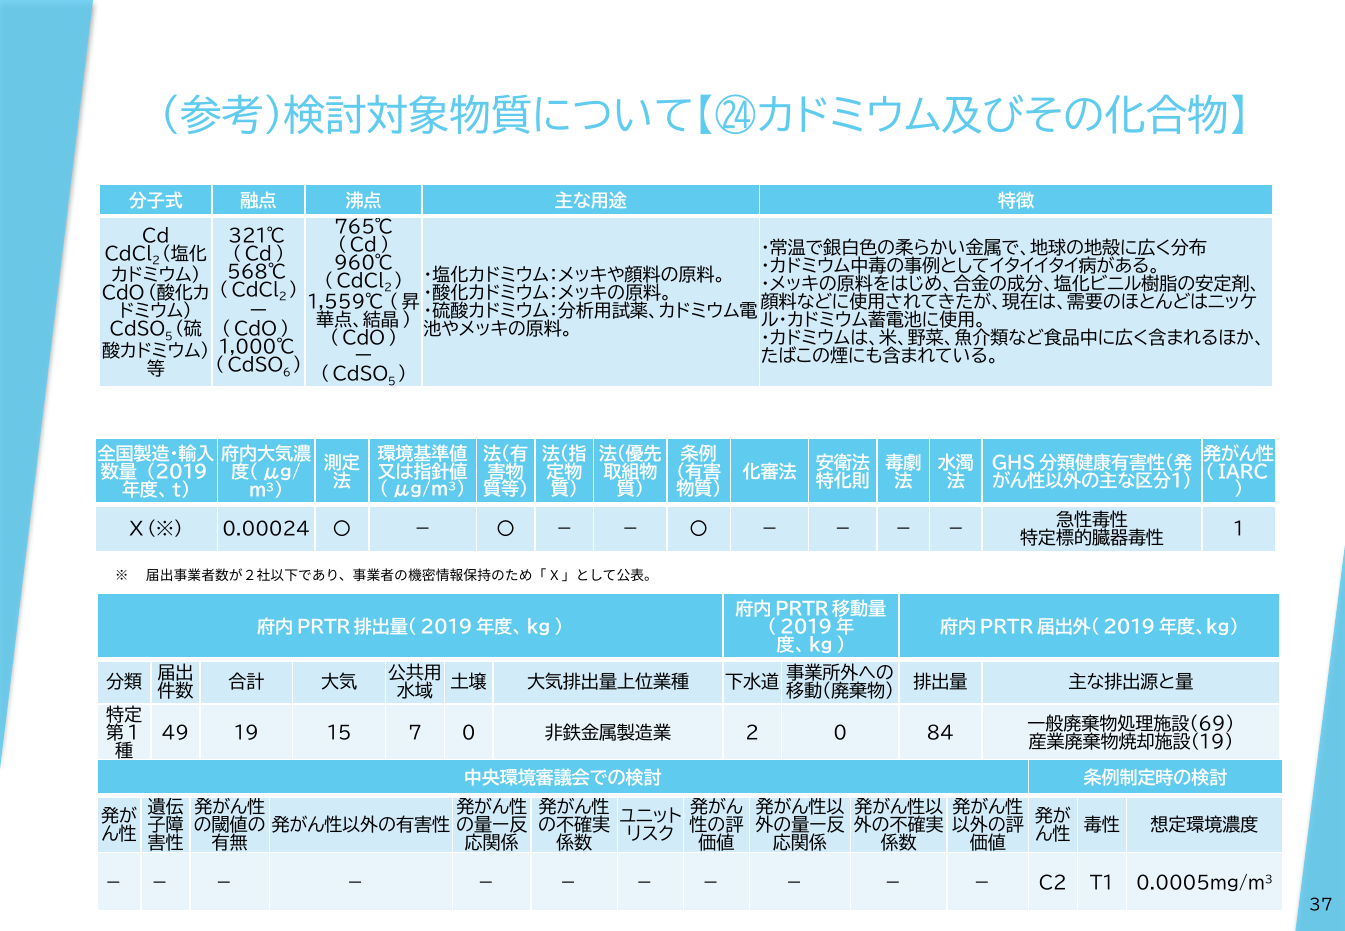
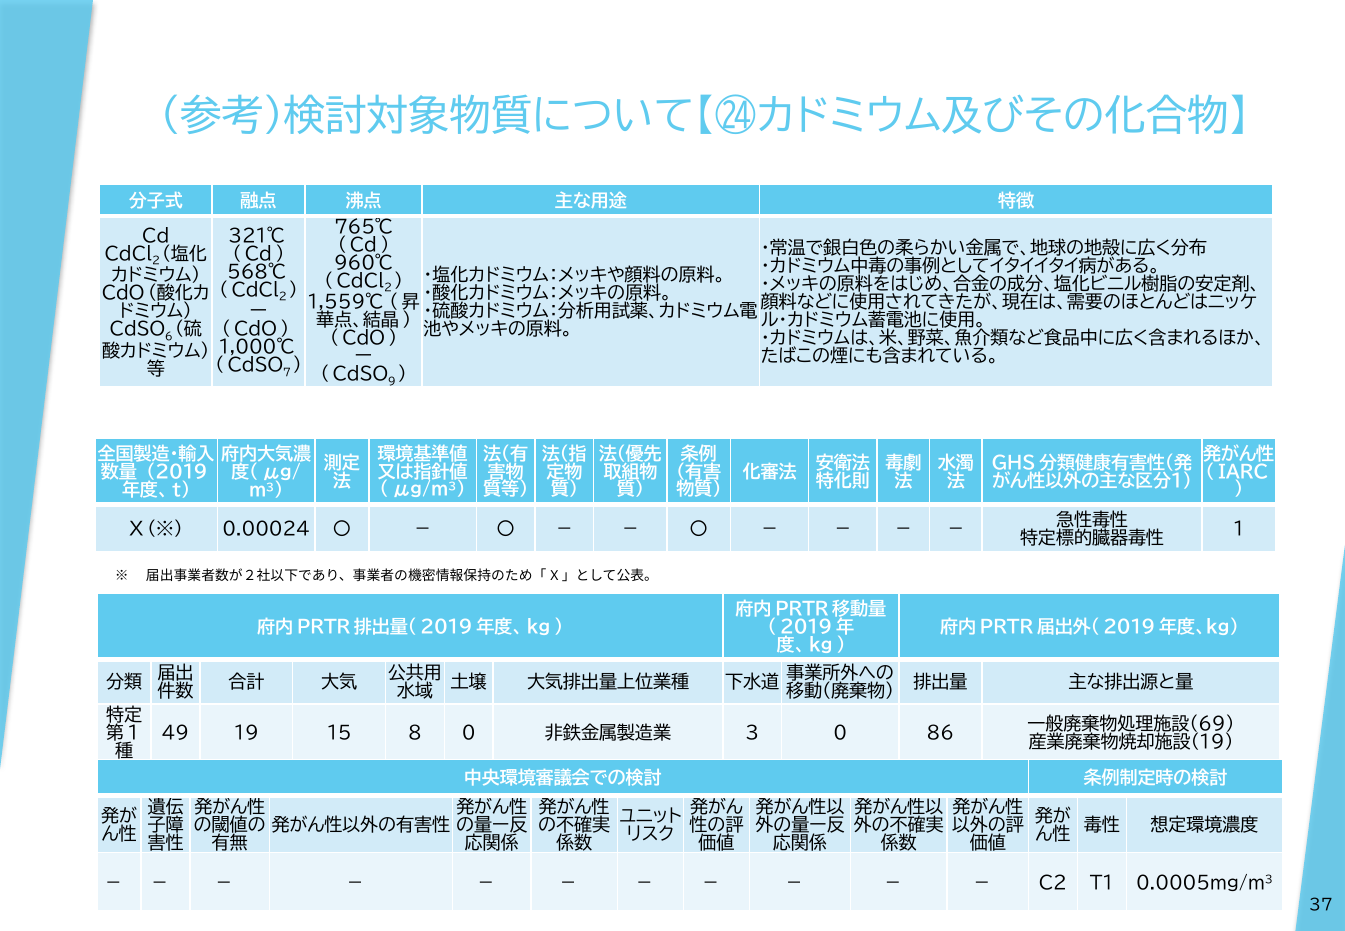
5 at (169, 337): 5 -> 6
6: 6 -> 7
5 at (392, 382): 5 -> 9
7: 7 -> 8
2 at (752, 733): 2 -> 3
84: 84 -> 86
